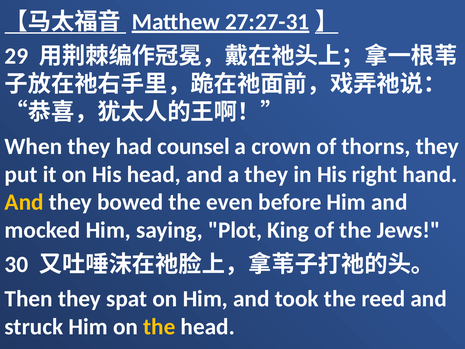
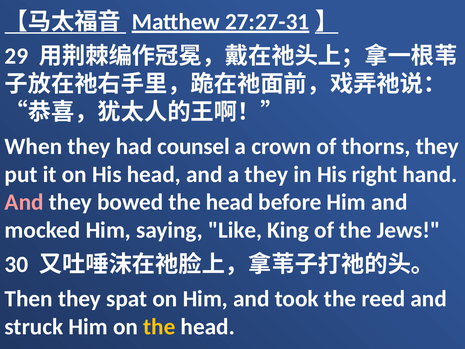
And at (24, 202) colour: yellow -> pink
bowed the even: even -> head
Plot: Plot -> Like
